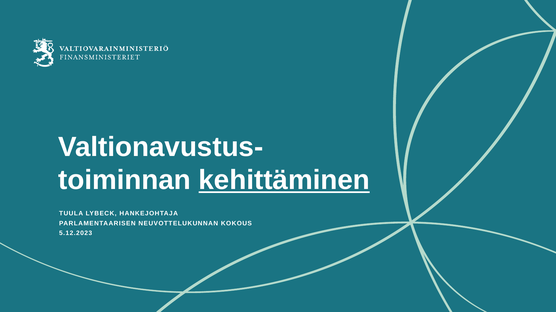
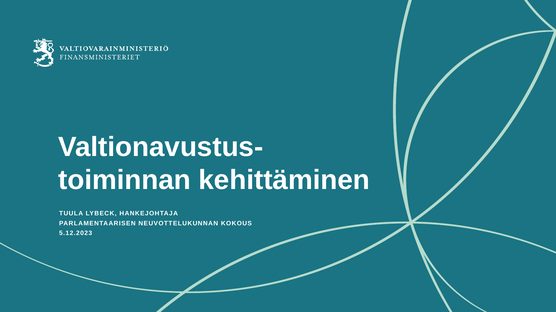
kehittäminen underline: present -> none
